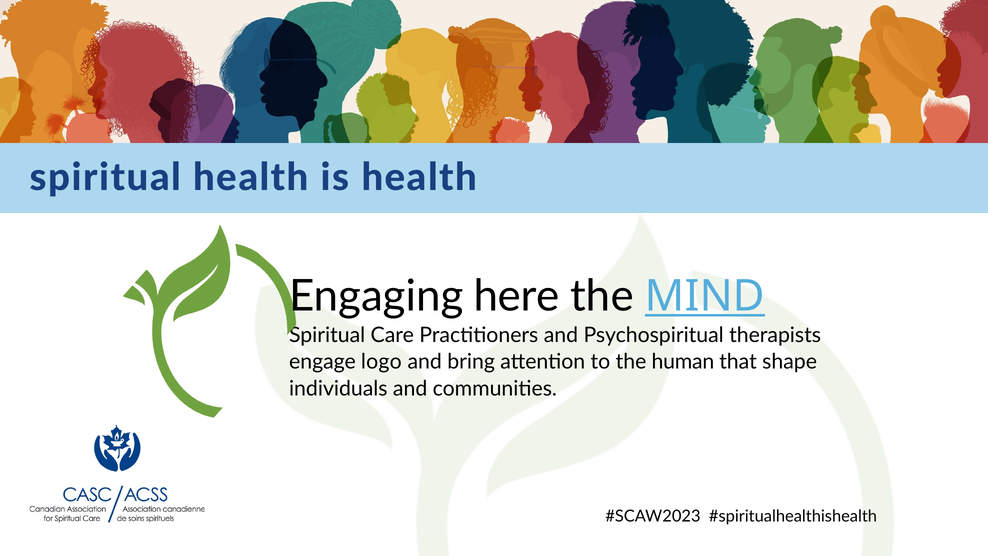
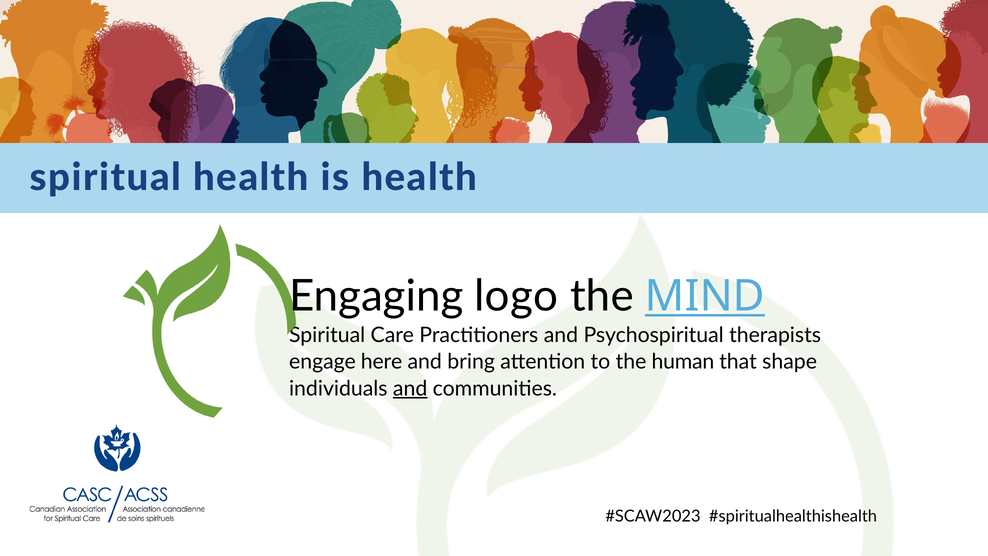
here: here -> logo
logo: logo -> here
and at (410, 389) underline: none -> present
